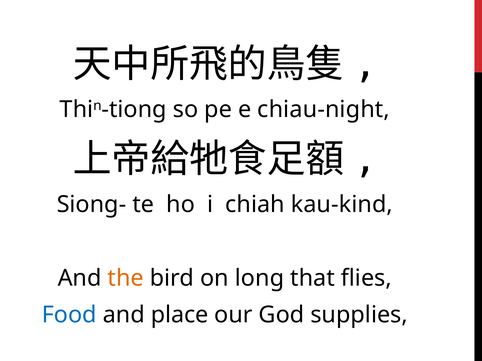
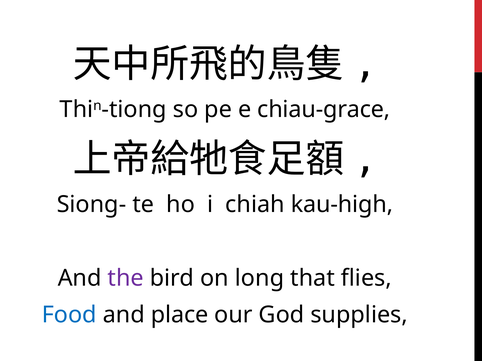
chiau-night: chiau-night -> chiau-grace
kau-kind: kau-kind -> kau-high
the colour: orange -> purple
